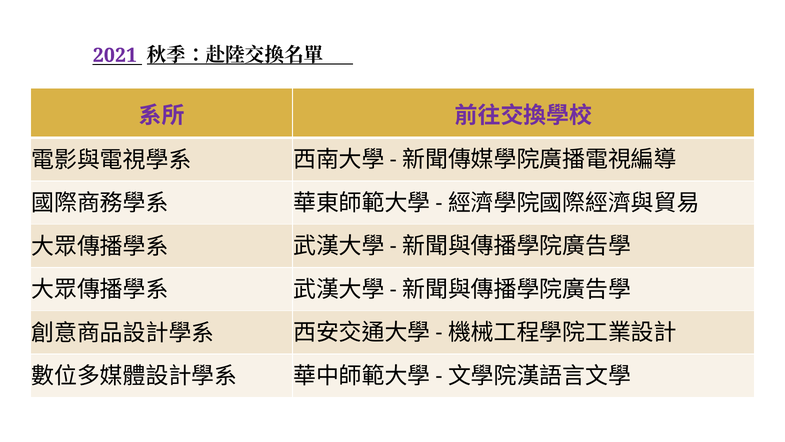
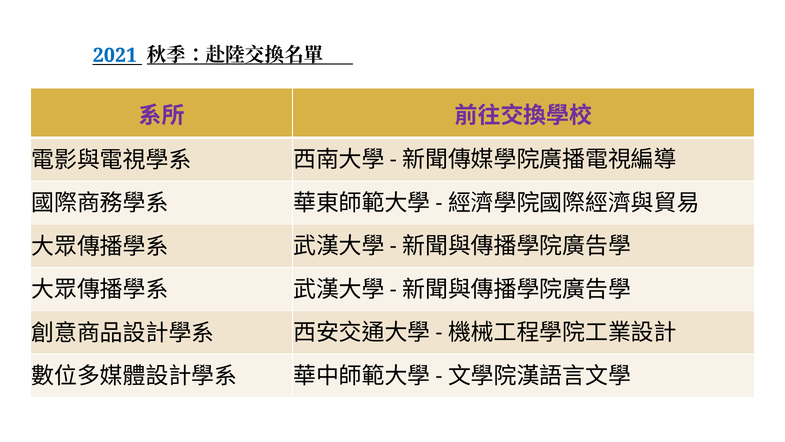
2021 colour: purple -> blue
